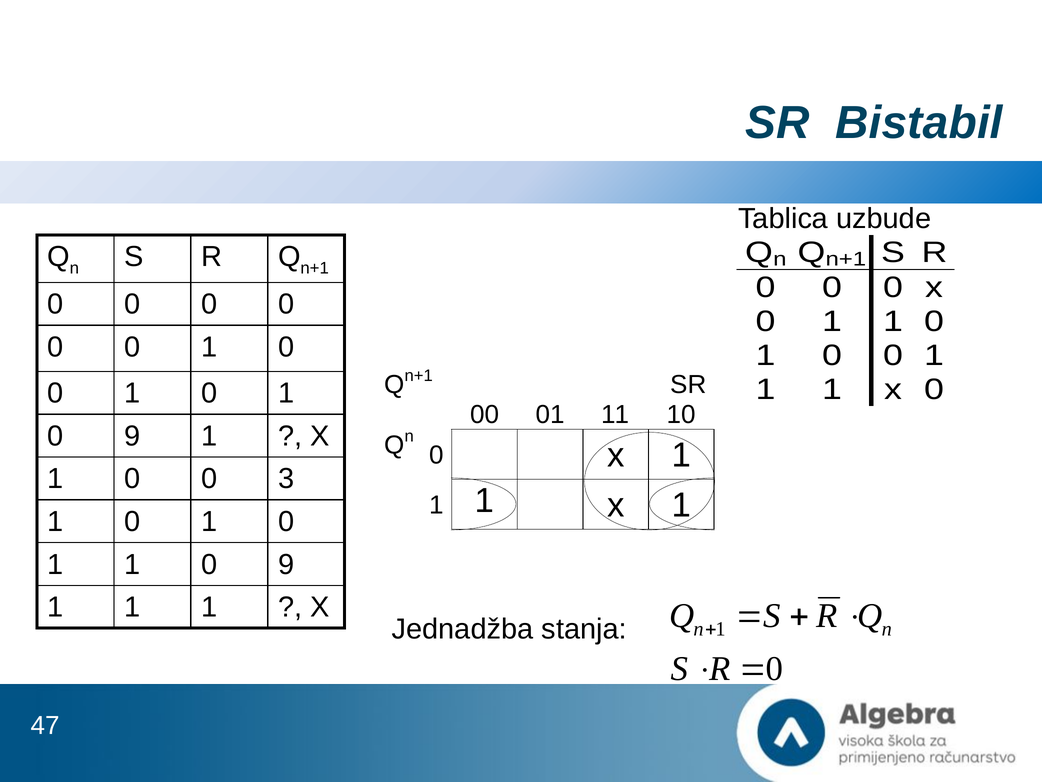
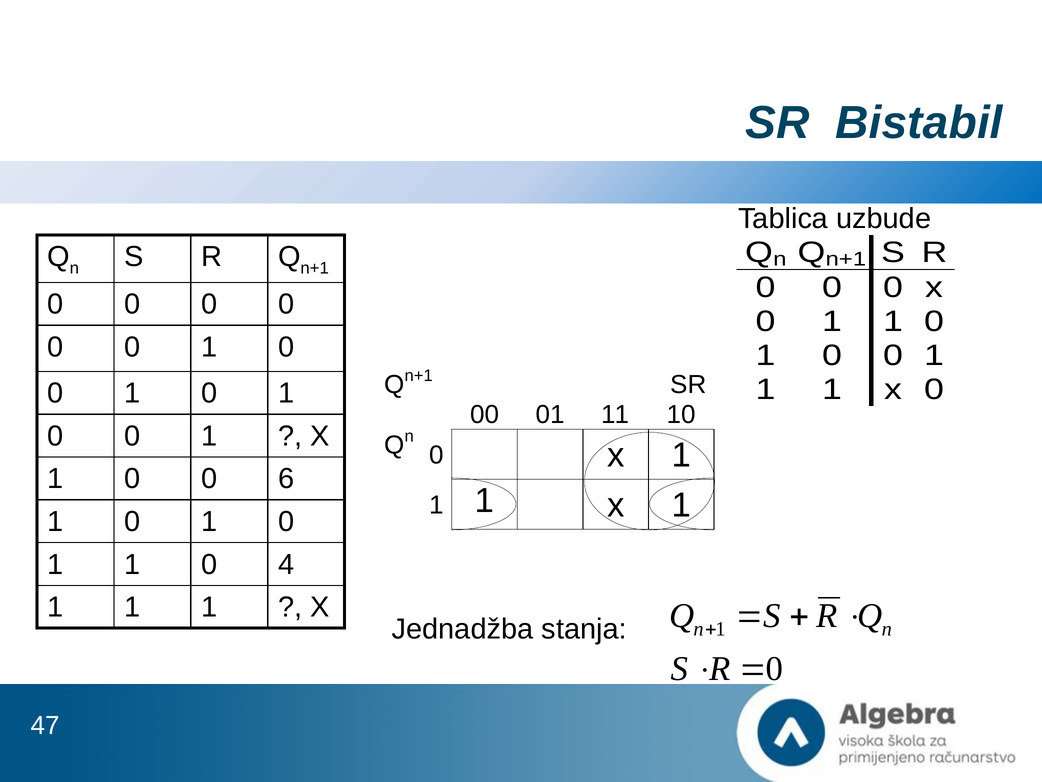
9 at (132, 436): 9 -> 0
3: 3 -> 6
1 1 0 9: 9 -> 4
